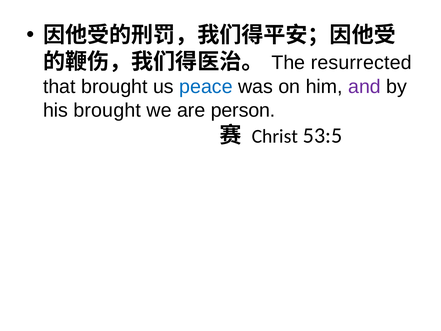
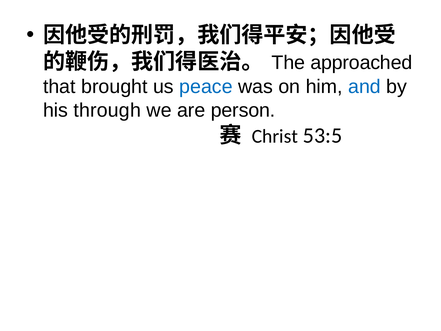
resurrected: resurrected -> approached
and colour: purple -> blue
his brought: brought -> through
